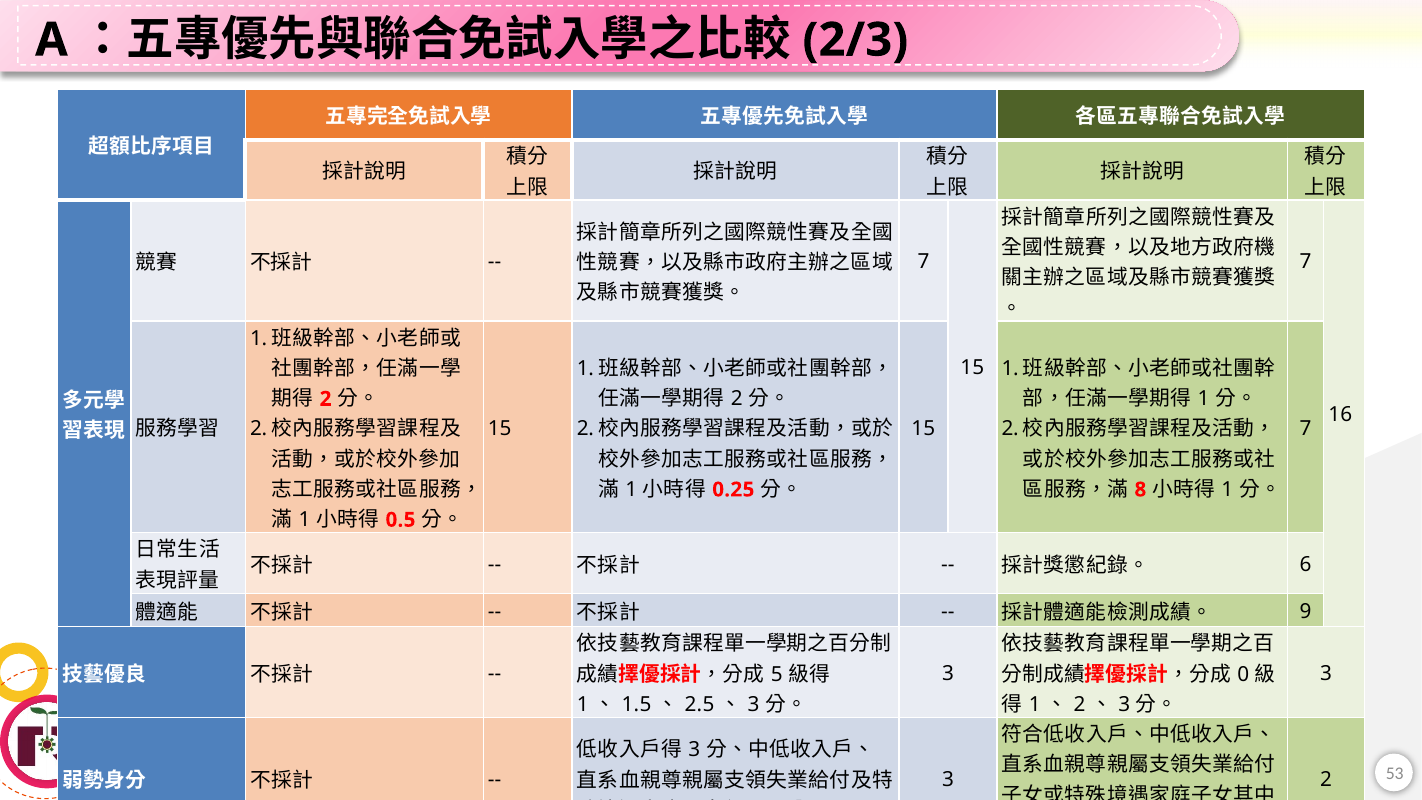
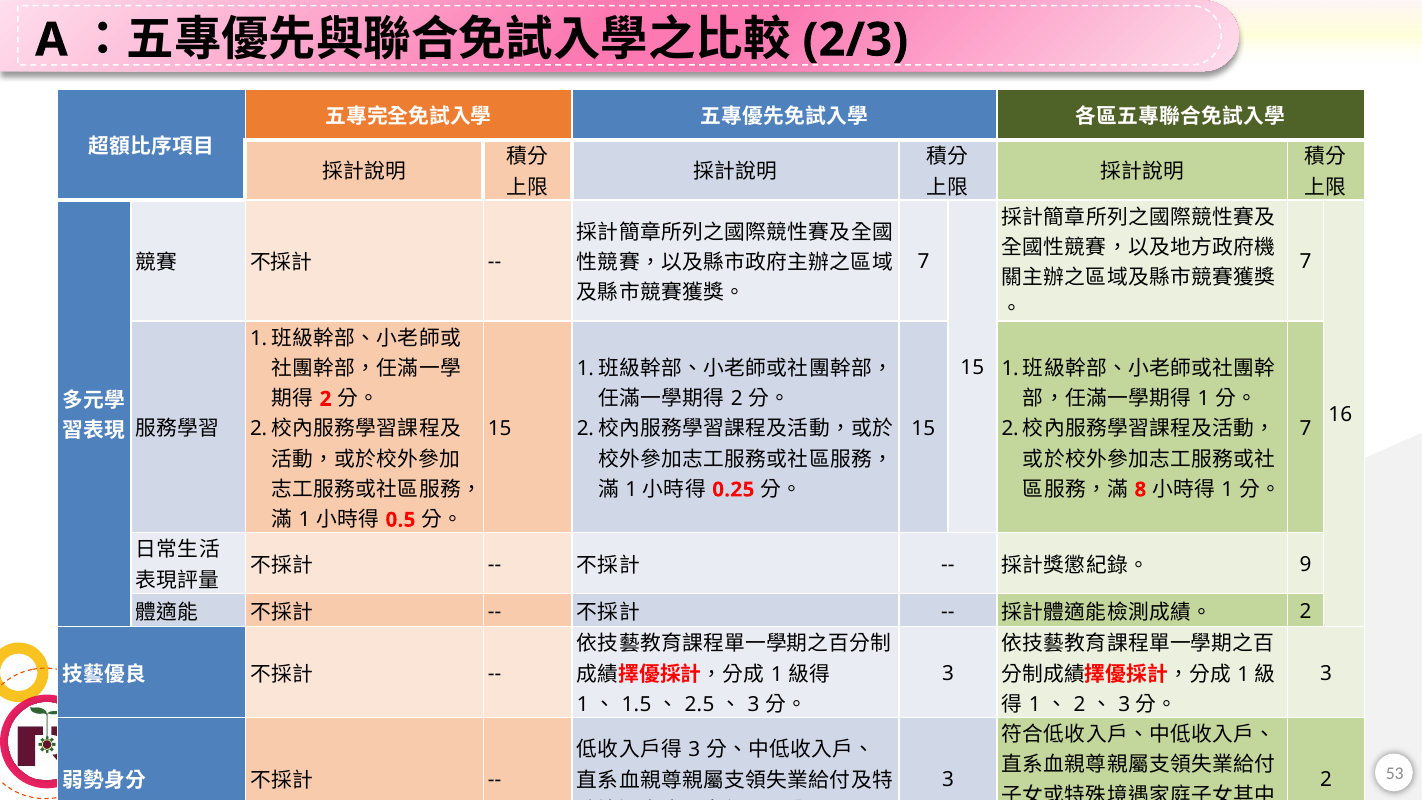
6 at (1306, 564): 6 -> 9
9 at (1306, 611): 9 -> 2
5 at (777, 674): 5 -> 1
0 at (1243, 674): 0 -> 1
